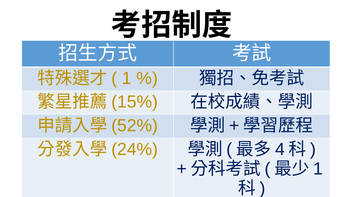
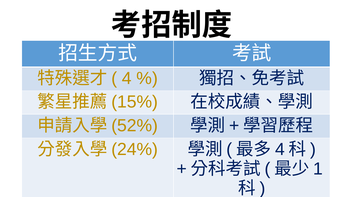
1 at (127, 78): 1 -> 4
